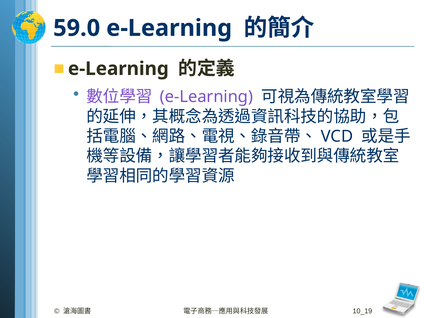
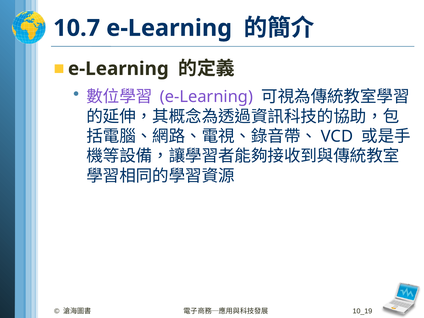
59.0: 59.0 -> 10.7
